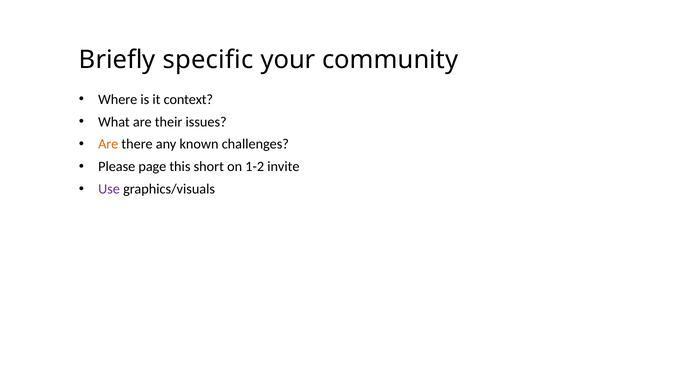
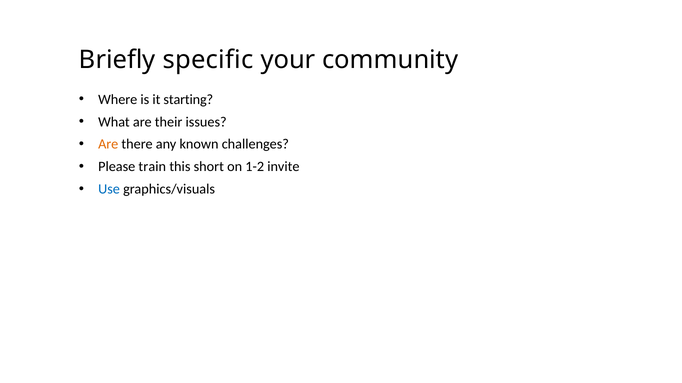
context: context -> starting
page: page -> train
Use colour: purple -> blue
